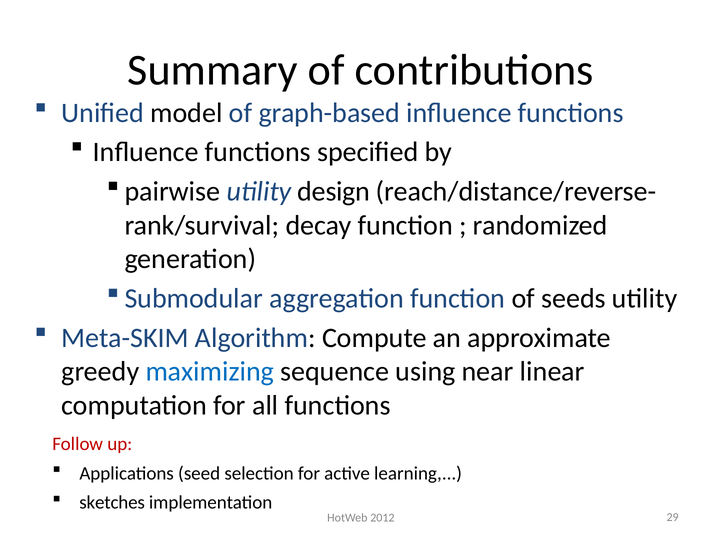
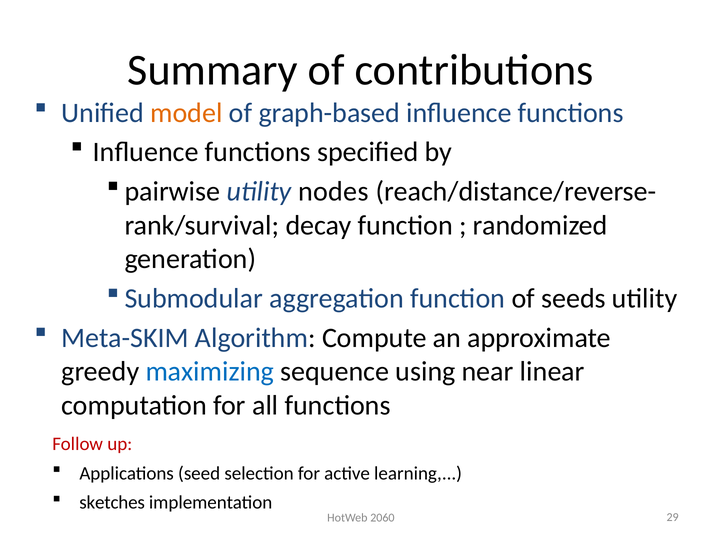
model colour: black -> orange
design: design -> nodes
2012: 2012 -> 2060
